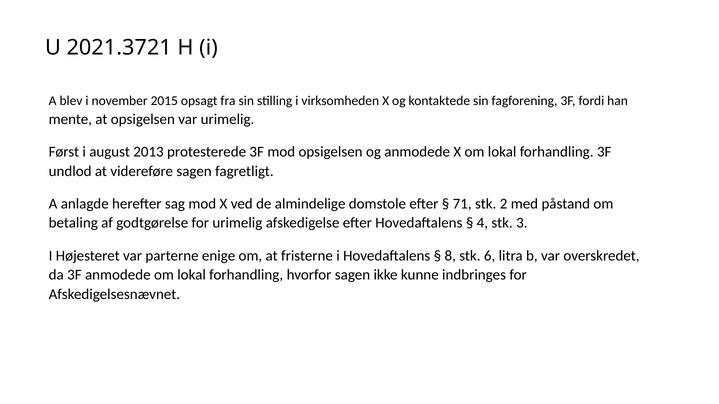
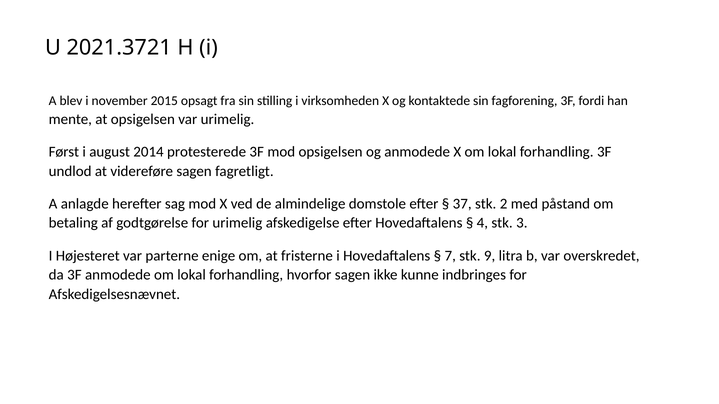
2013: 2013 -> 2014
71: 71 -> 37
8: 8 -> 7
6: 6 -> 9
